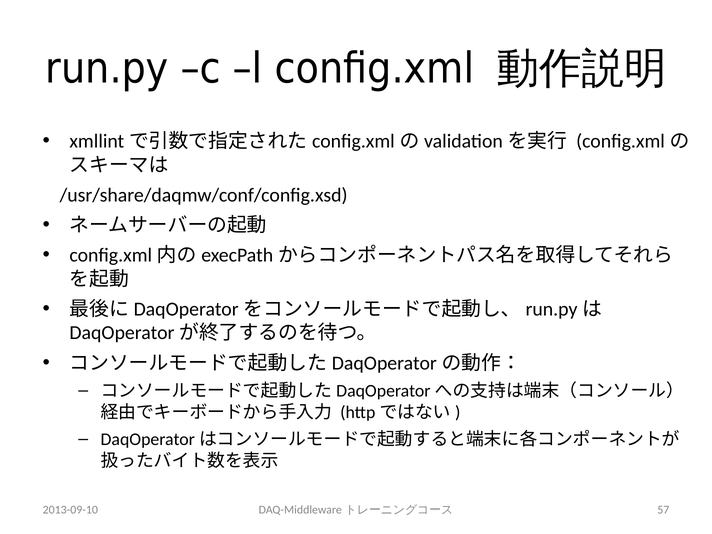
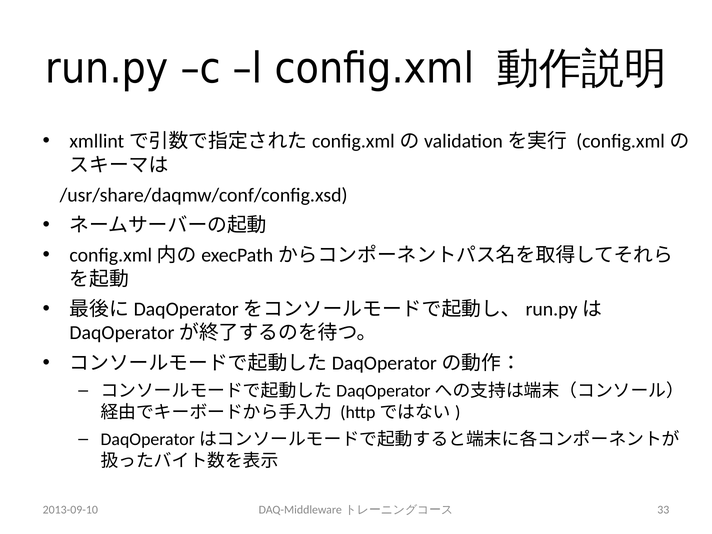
57: 57 -> 33
